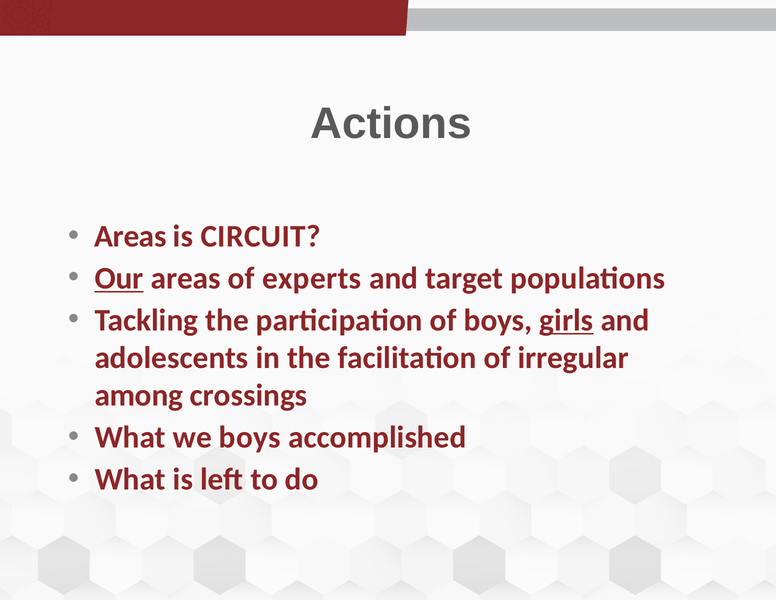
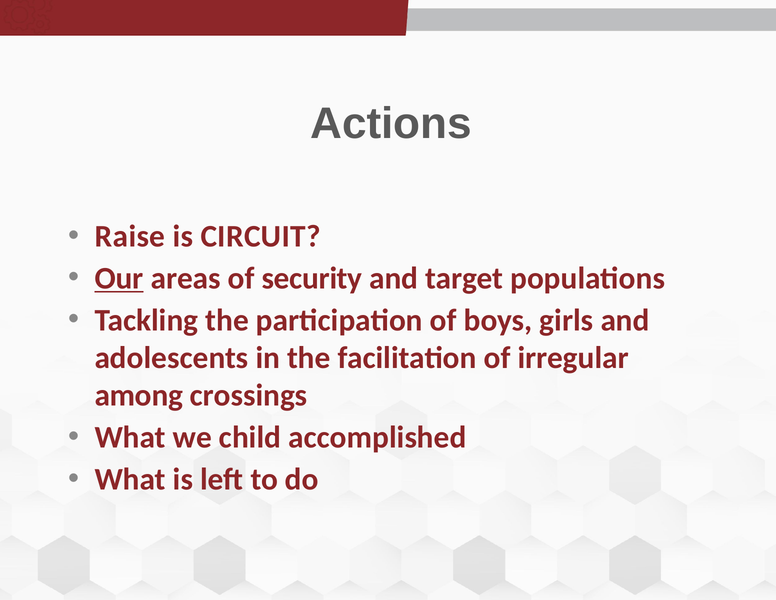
Areas at (130, 236): Areas -> Raise
experts: experts -> security
girls underline: present -> none
we boys: boys -> child
